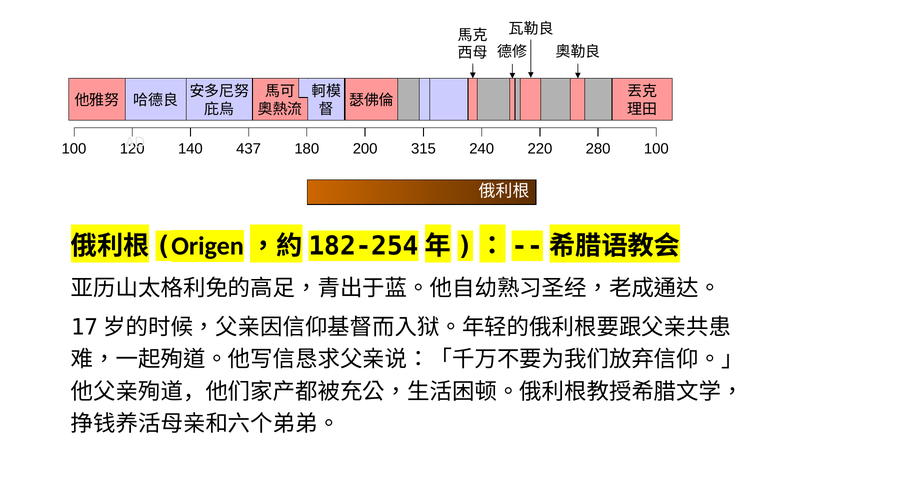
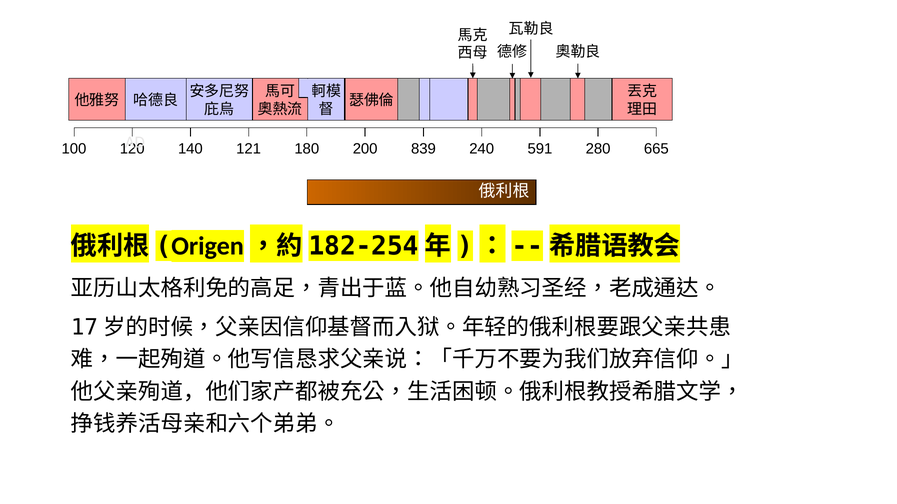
437: 437 -> 121
315: 315 -> 839
220: 220 -> 591
280 100: 100 -> 665
